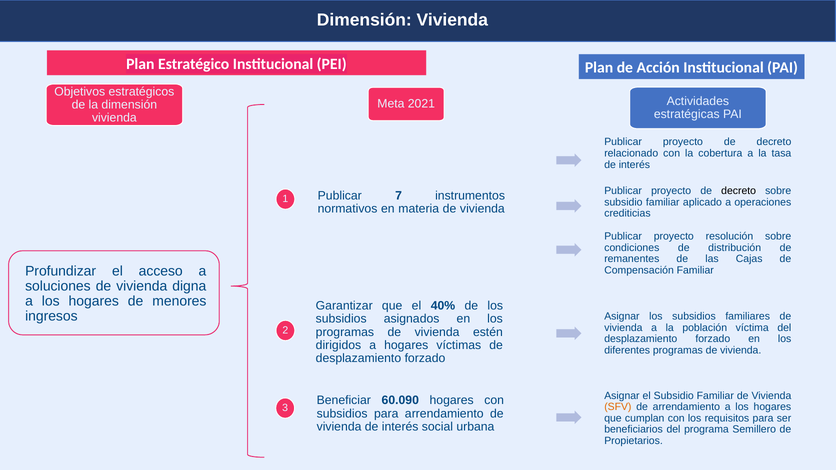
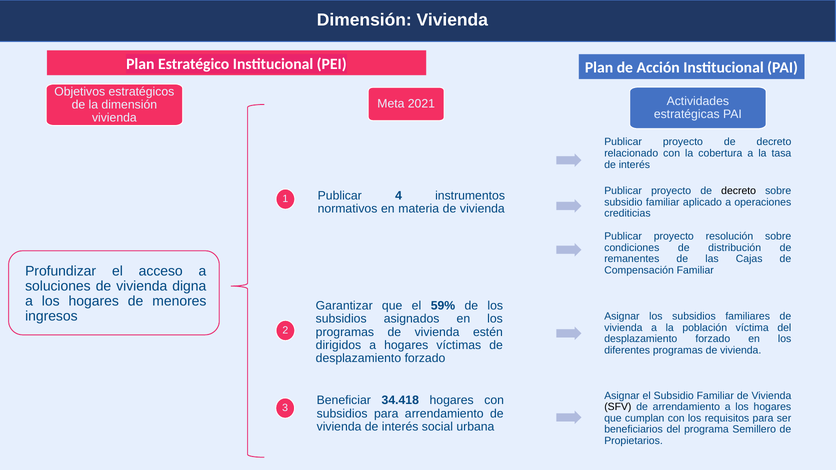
7: 7 -> 4
40%: 40% -> 59%
60.090: 60.090 -> 34.418
SFV colour: orange -> black
